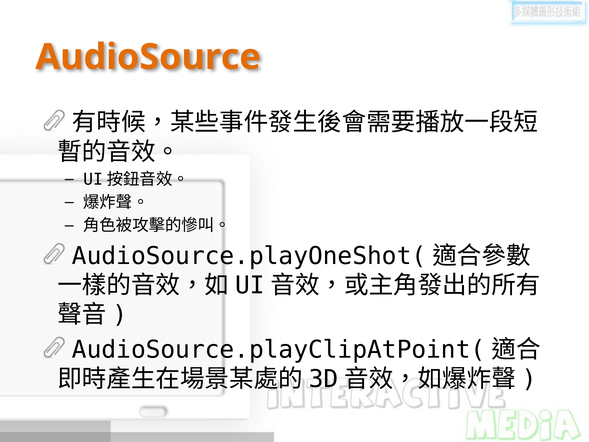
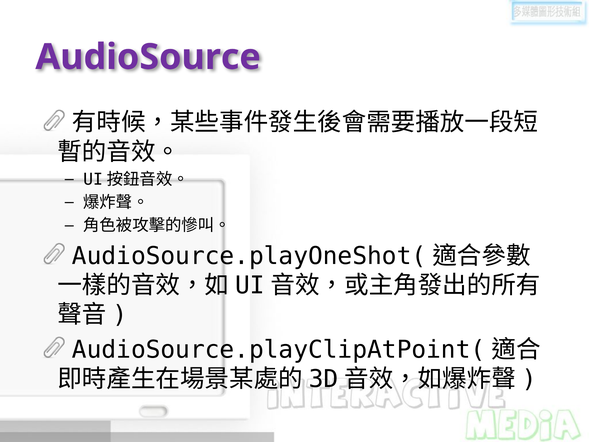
AudioSource colour: orange -> purple
